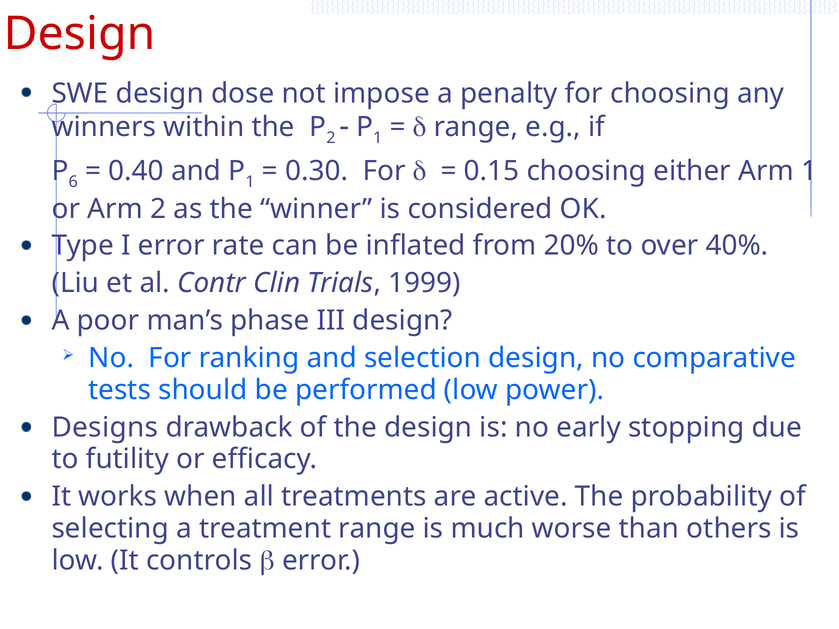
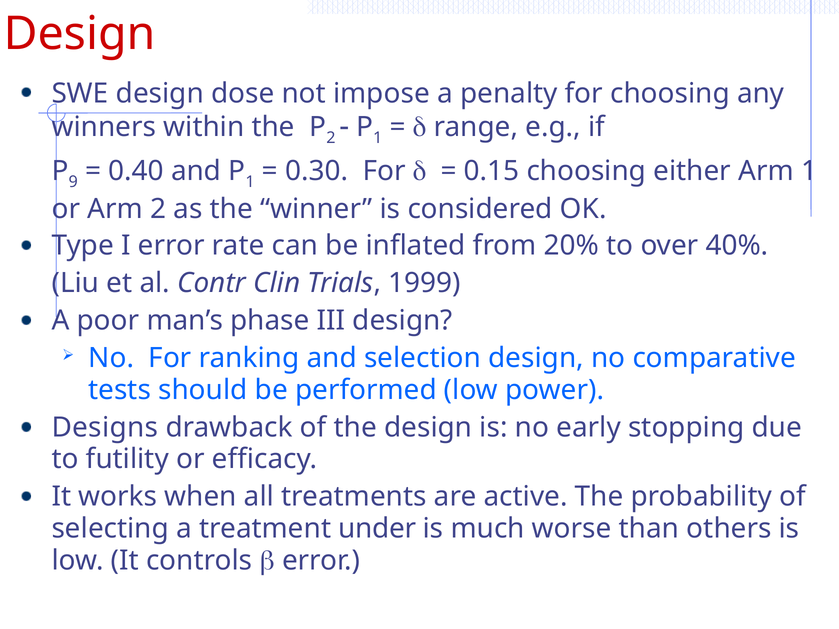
6: 6 -> 9
treatment range: range -> under
